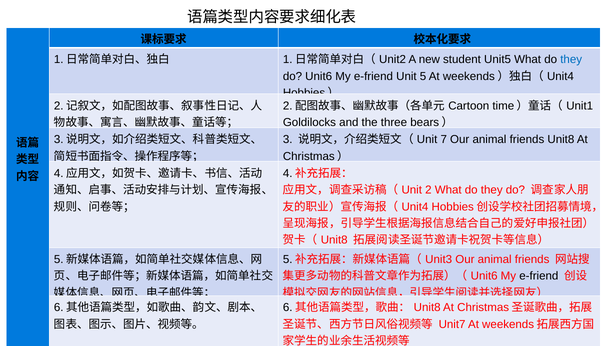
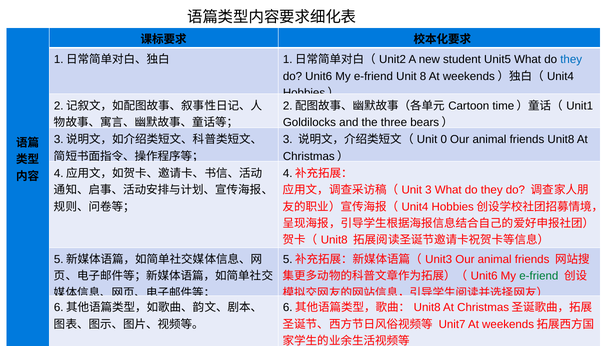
5: 5 -> 8
7: 7 -> 0
Unit 2: 2 -> 3
e-friend at (539, 276) colour: black -> green
